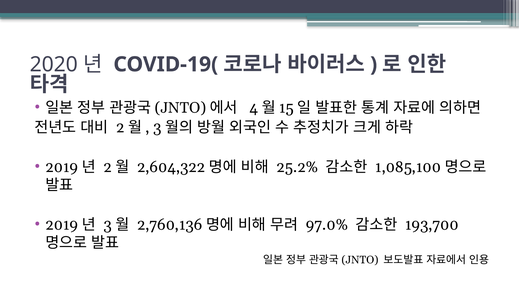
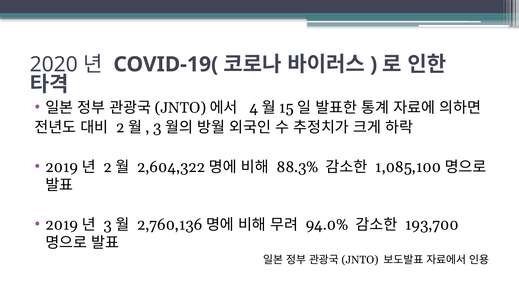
25.2%: 25.2% -> 88.3%
97.0%: 97.0% -> 94.0%
